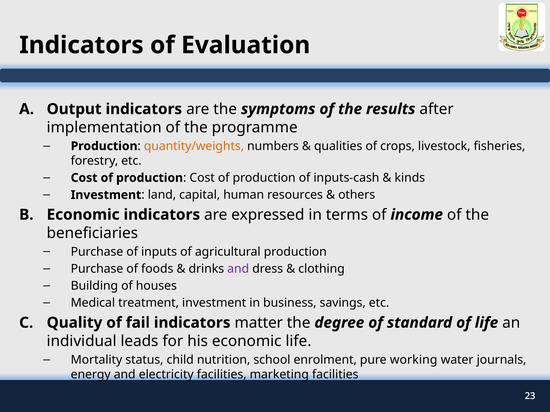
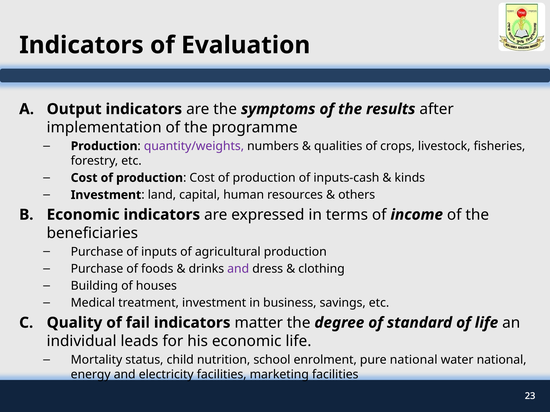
quantity/weights colour: orange -> purple
pure working: working -> national
water journals: journals -> national
